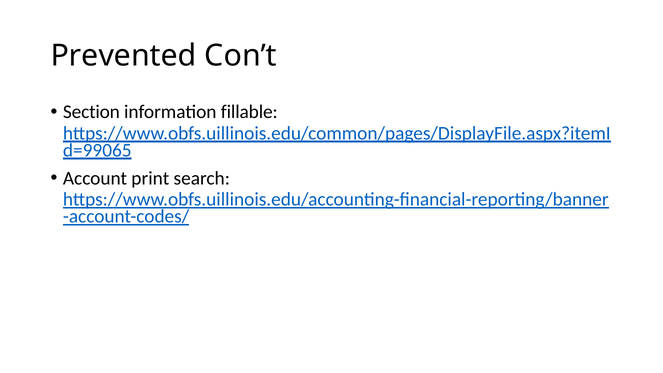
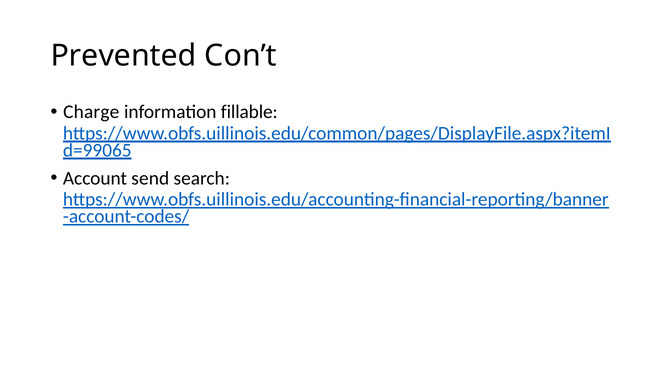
Section: Section -> Charge
print: print -> send
